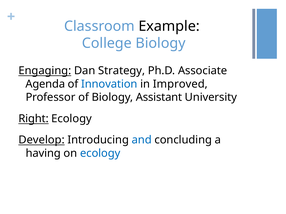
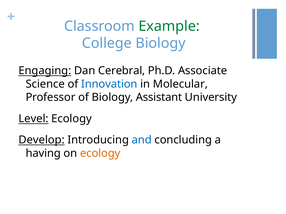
Example colour: black -> green
Strategy: Strategy -> Cerebral
Agenda: Agenda -> Science
Improved: Improved -> Molecular
Right: Right -> Level
ecology at (100, 154) colour: blue -> orange
